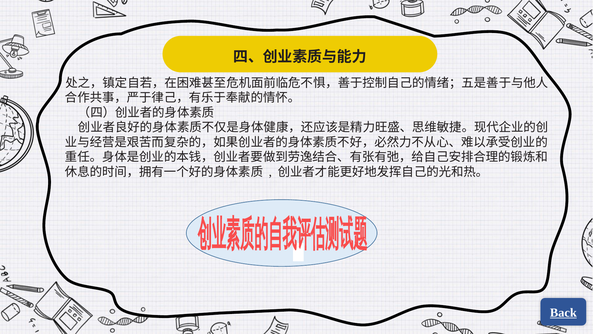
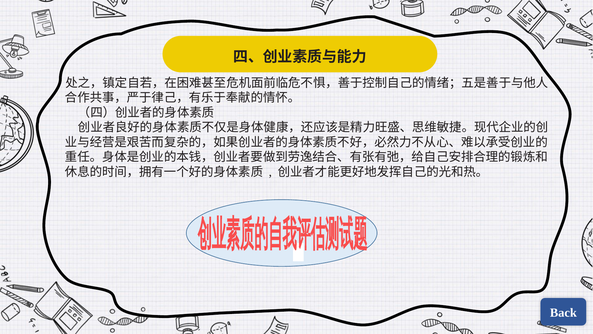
Back underline: present -> none
